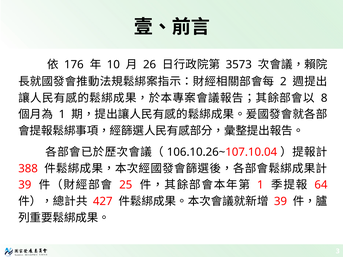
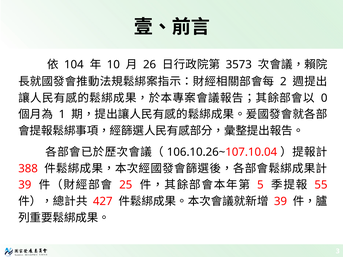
176: 176 -> 104
8: 8 -> 0
1 at (260, 185): 1 -> 5
64: 64 -> 55
